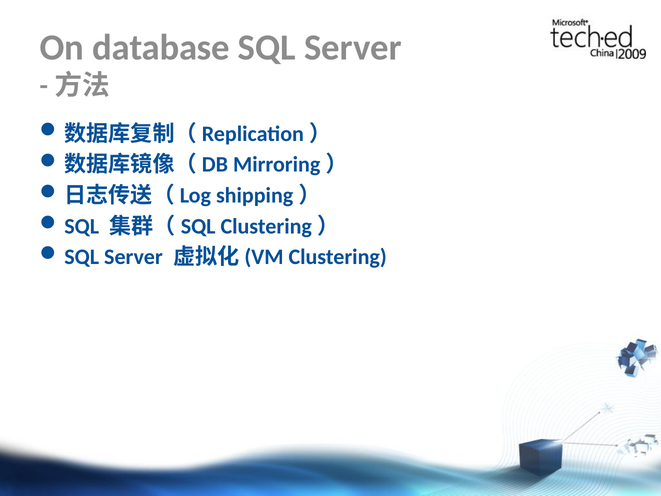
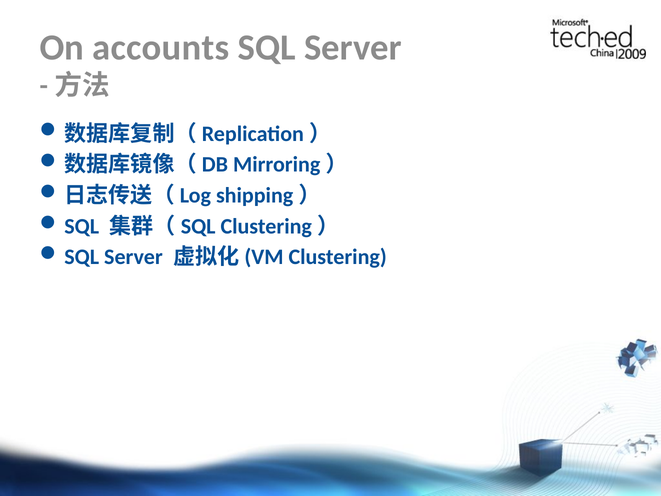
database: database -> accounts
